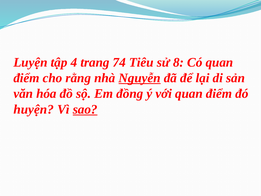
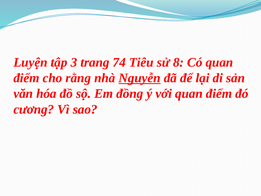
4: 4 -> 3
huyện: huyện -> cương
sao underline: present -> none
